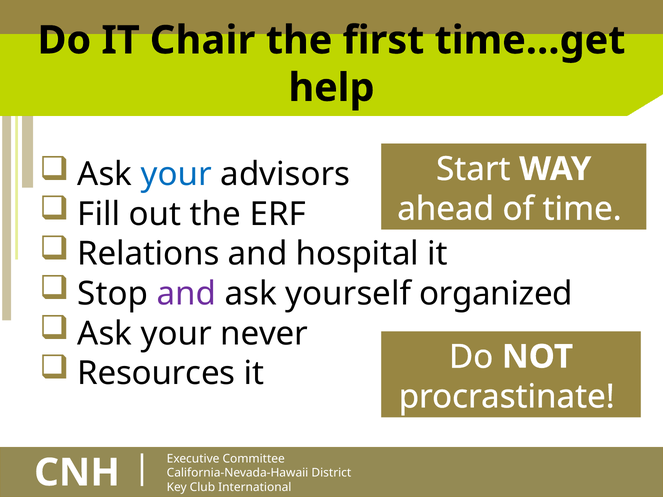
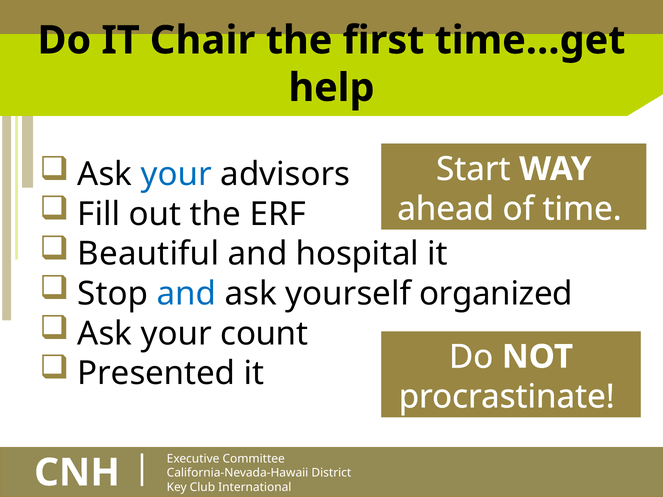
Relations: Relations -> Beautiful
and at (186, 294) colour: purple -> blue
never: never -> count
Resources: Resources -> Presented
